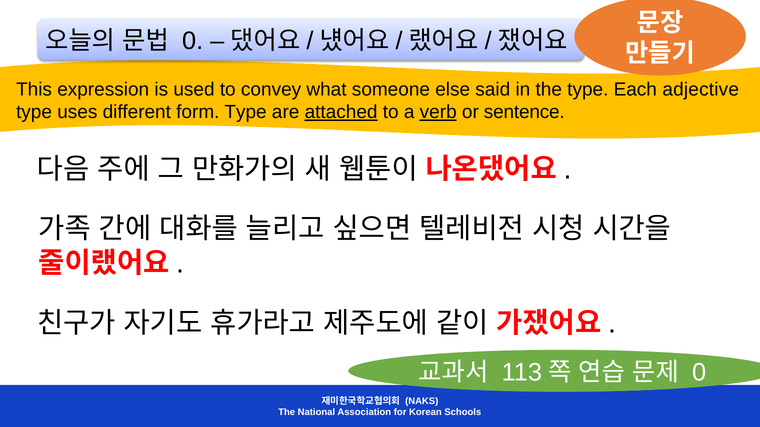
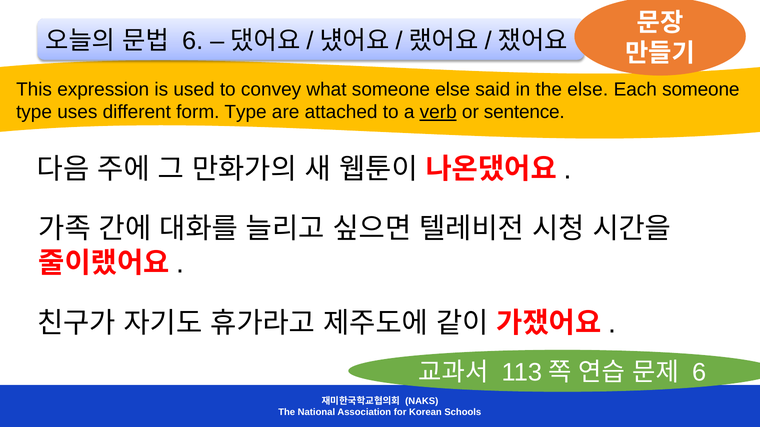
0 at (193, 41): 0 -> 6
the type: type -> else
Each adjective: adjective -> someone
attached underline: present -> none
0 at (699, 373): 0 -> 6
